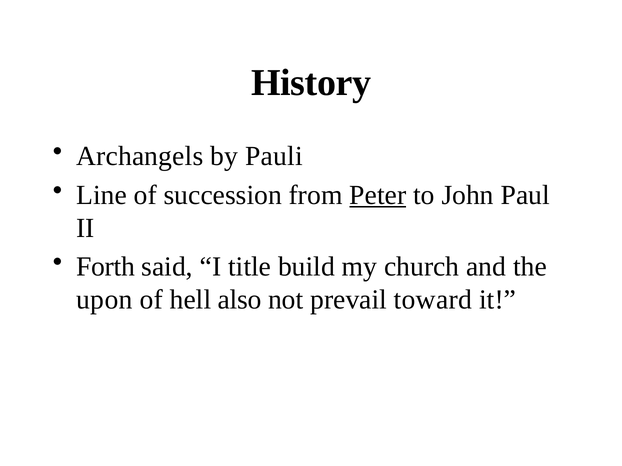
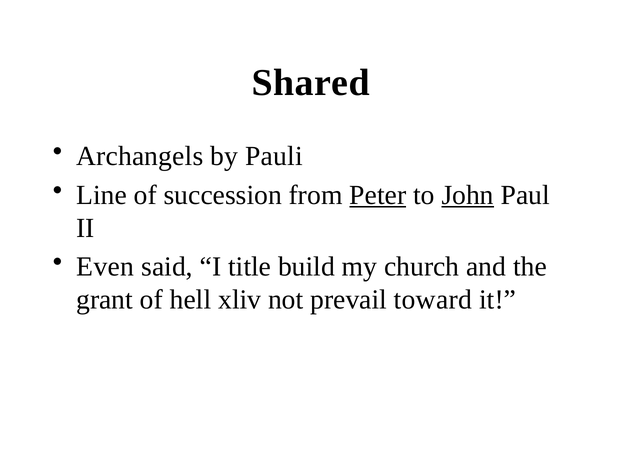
History: History -> Shared
John underline: none -> present
Forth: Forth -> Even
upon: upon -> grant
also: also -> xliv
